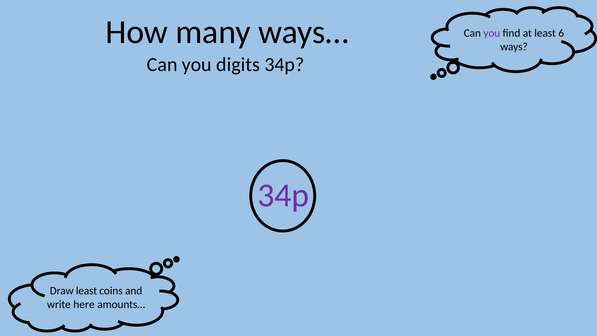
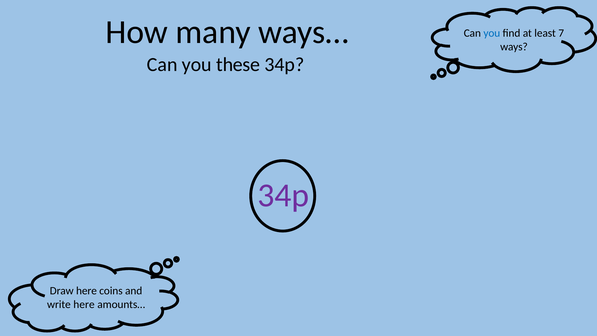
you at (492, 33) colour: purple -> blue
6: 6 -> 7
digits: digits -> these
Draw least: least -> here
